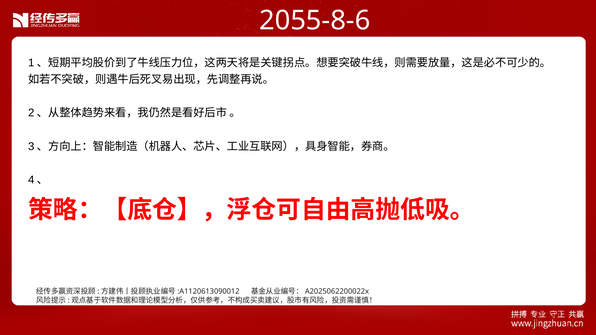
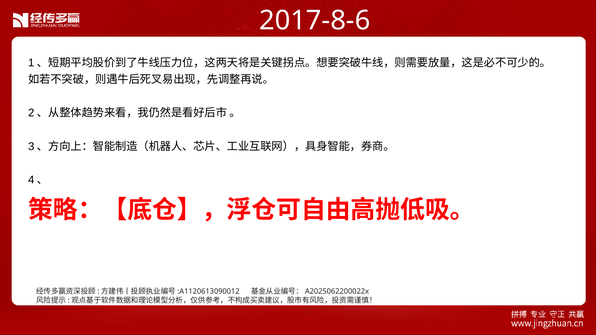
2055-8-6: 2055-8-6 -> 2017-8-6
